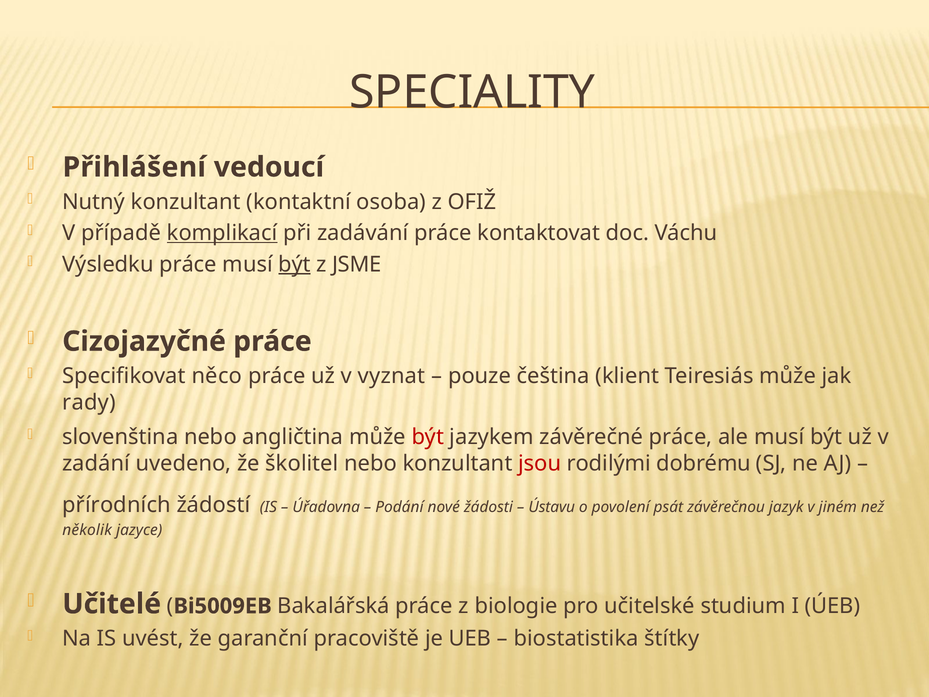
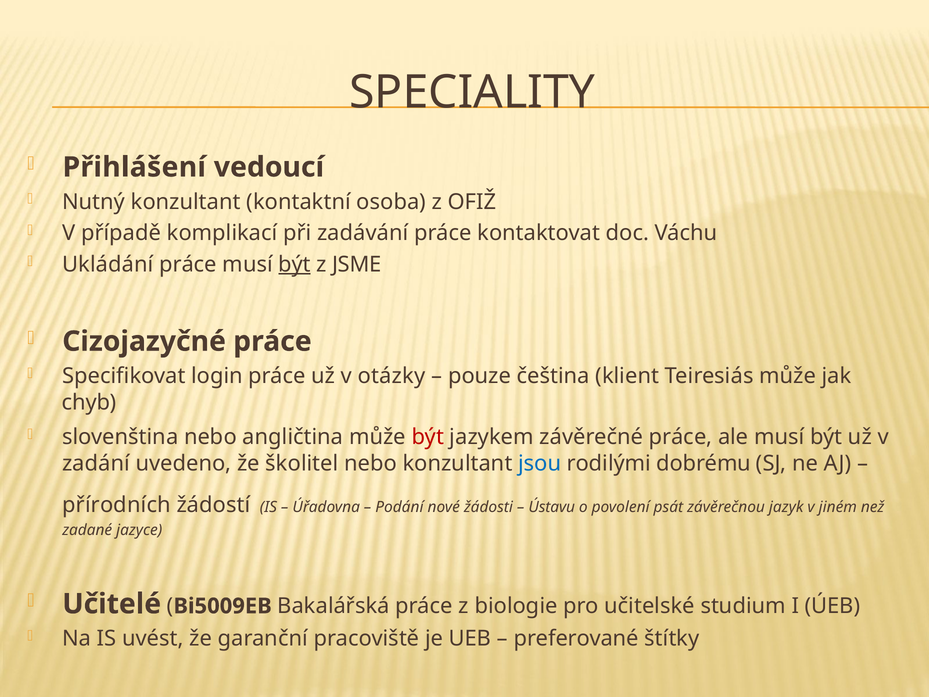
komplikací underline: present -> none
Výsledku: Výsledku -> Ukládání
něco: něco -> login
vyznat: vyznat -> otázky
rady: rady -> chyb
jsou colour: red -> blue
několik: několik -> zadané
biostatistika: biostatistika -> preferované
